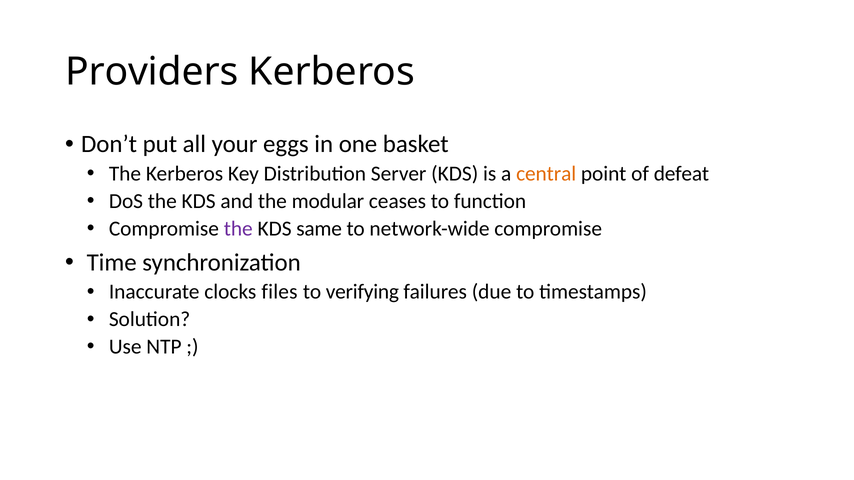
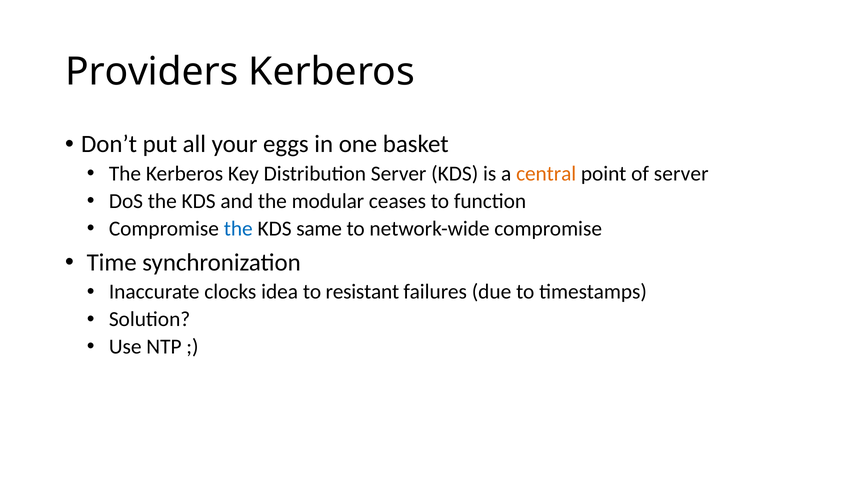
of defeat: defeat -> server
the at (238, 229) colour: purple -> blue
files: files -> idea
verifying: verifying -> resistant
